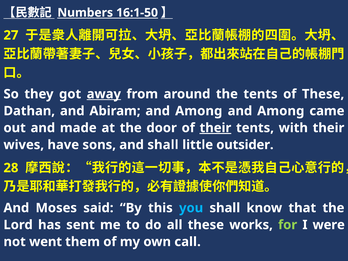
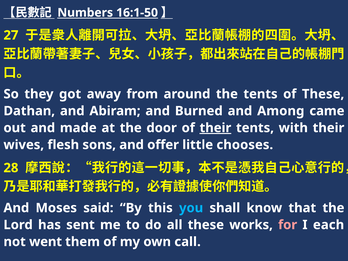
away underline: present -> none
Abiram and Among: Among -> Burned
have: have -> flesh
and shall: shall -> offer
outsider: outsider -> chooses
for colour: light green -> pink
were: were -> each
